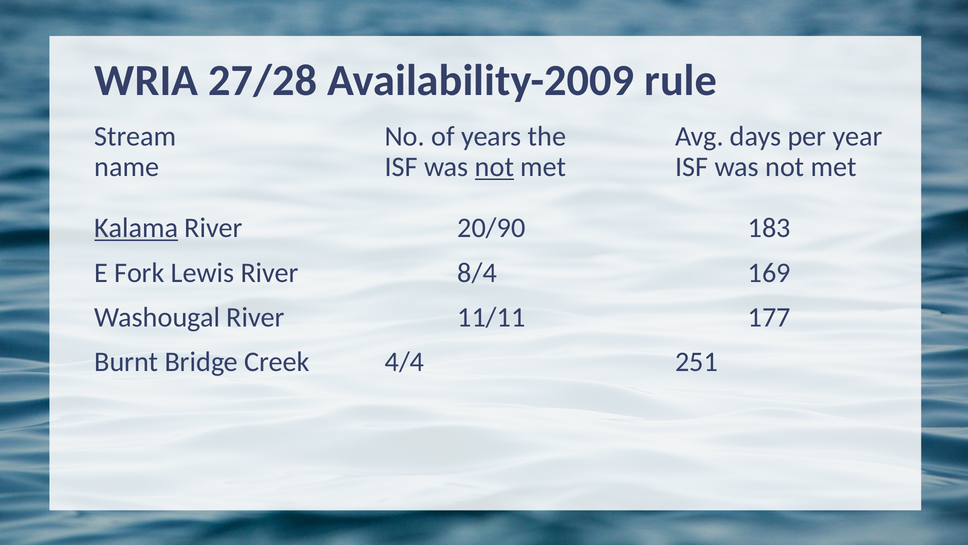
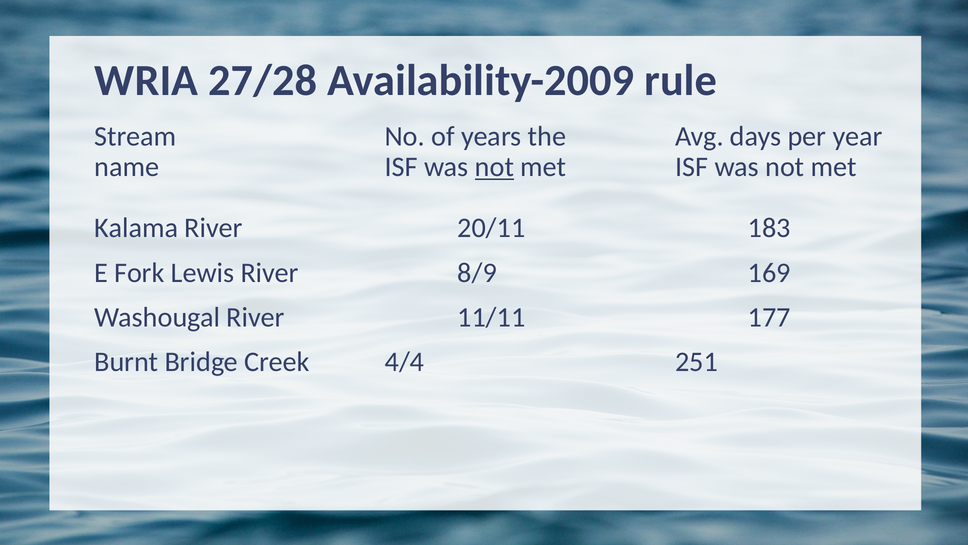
Kalama underline: present -> none
20/90: 20/90 -> 20/11
8/4: 8/4 -> 8/9
